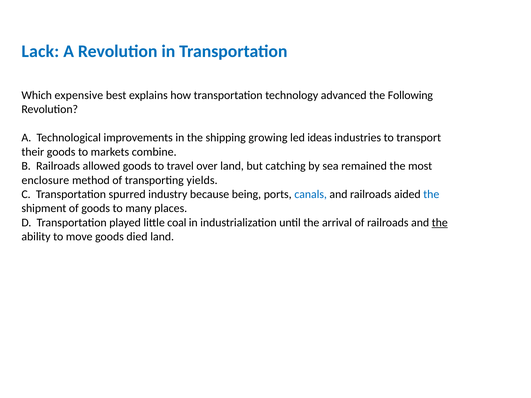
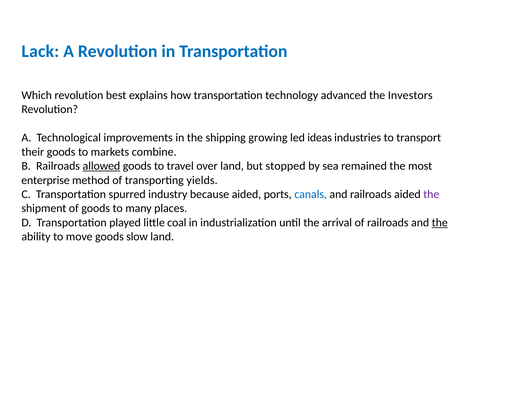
Which expensive: expensive -> revolution
Following: Following -> Investors
allowed underline: none -> present
catching: catching -> stopped
enclosure: enclosure -> enterprise
because being: being -> aided
the at (431, 194) colour: blue -> purple
died: died -> slow
